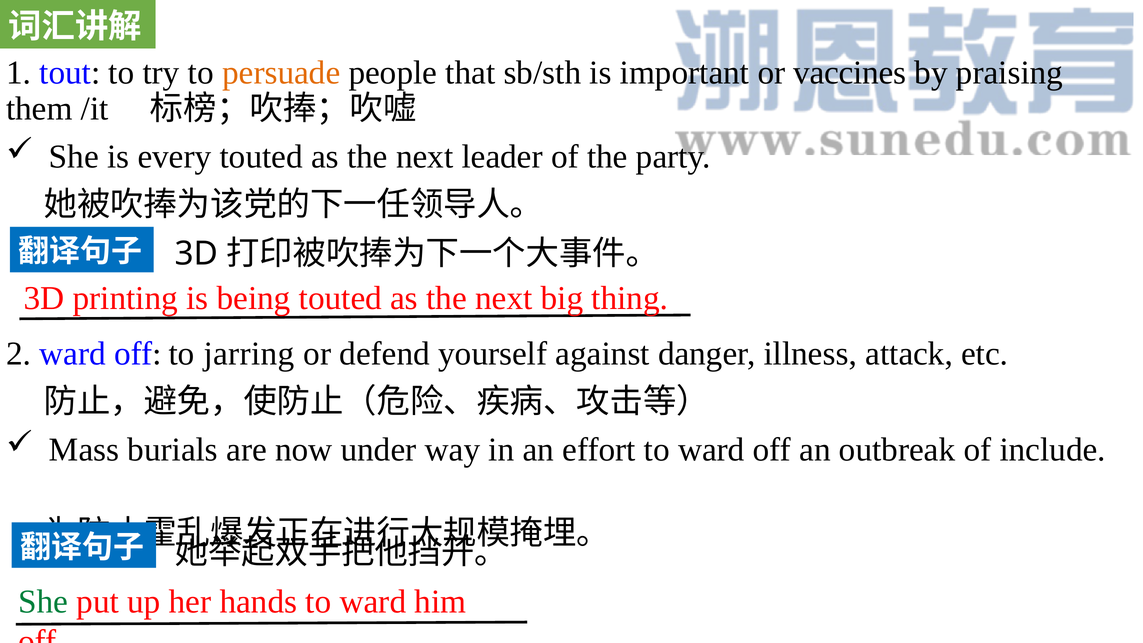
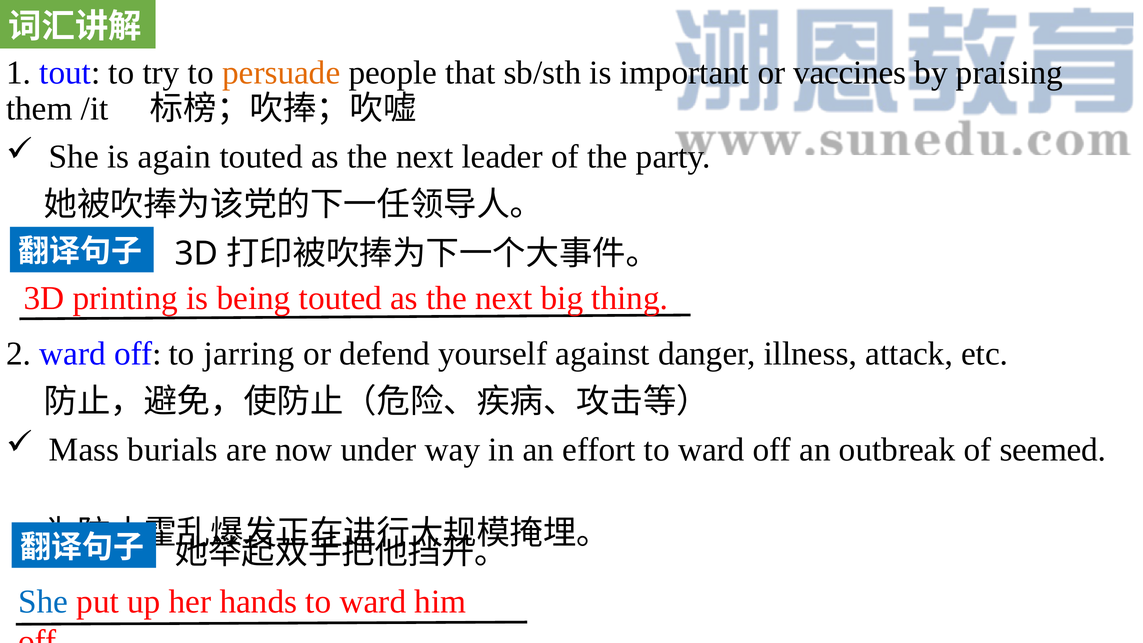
every: every -> again
include: include -> seemed
She at (43, 602) colour: green -> blue
